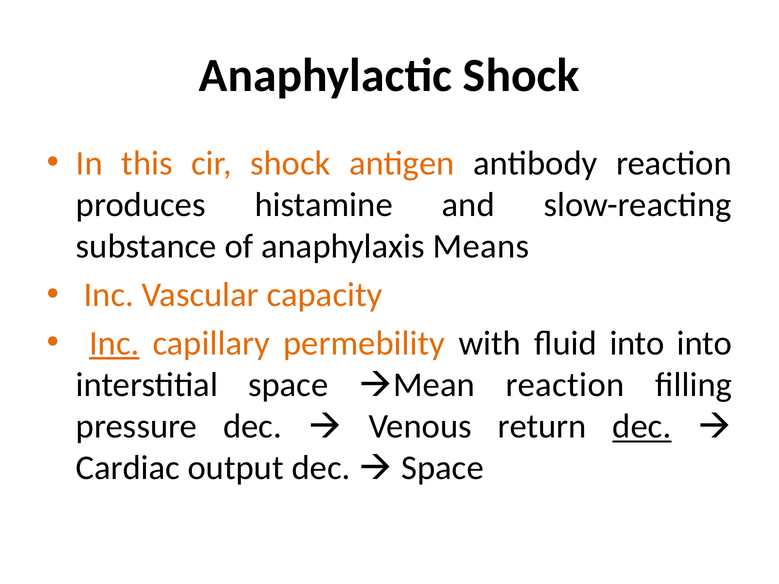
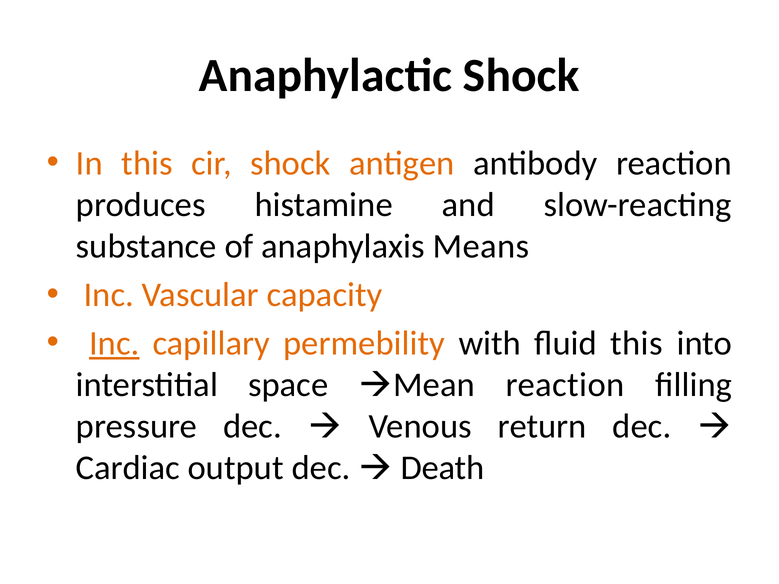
fluid into: into -> this
dec at (642, 427) underline: present -> none
Space at (442, 468): Space -> Death
